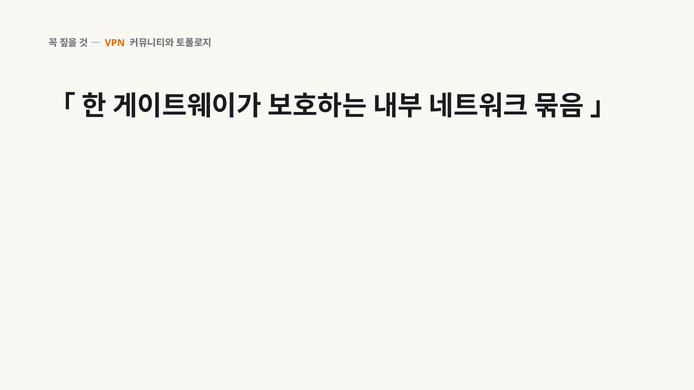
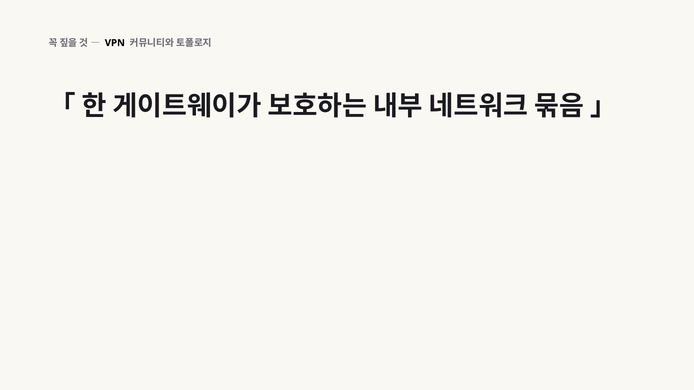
VPN colour: orange -> black
